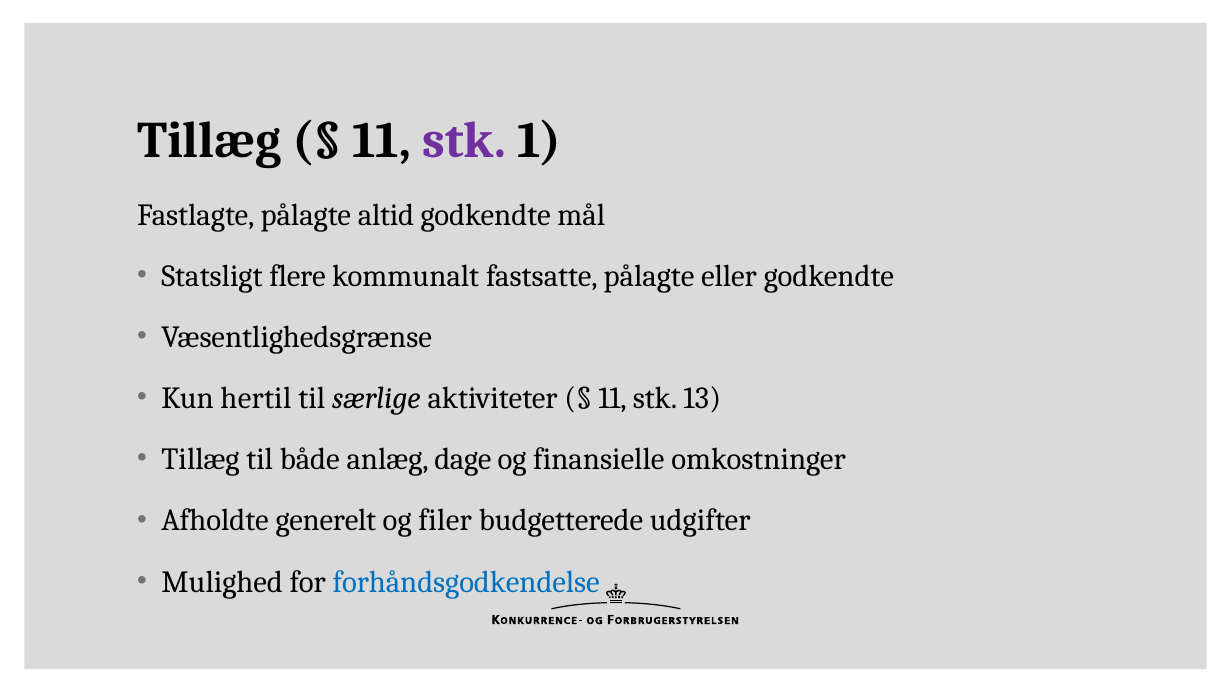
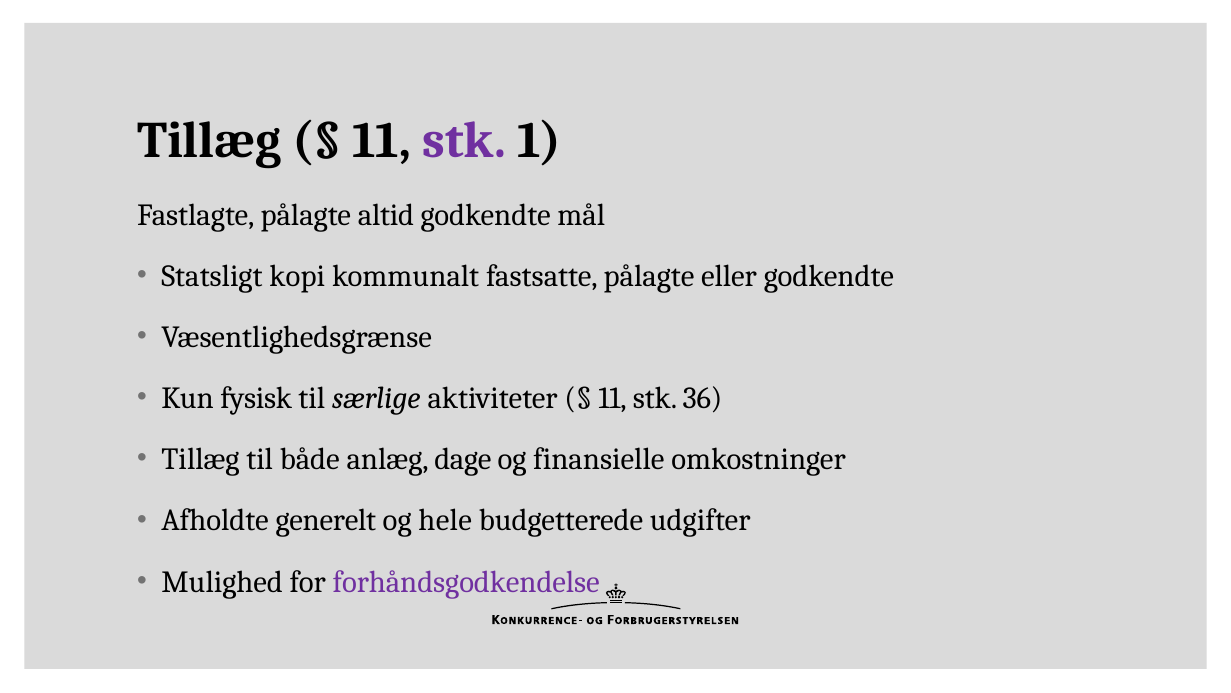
flere: flere -> kopi
hertil: hertil -> fysisk
13: 13 -> 36
filer: filer -> hele
forhåndsgodkendelse colour: blue -> purple
